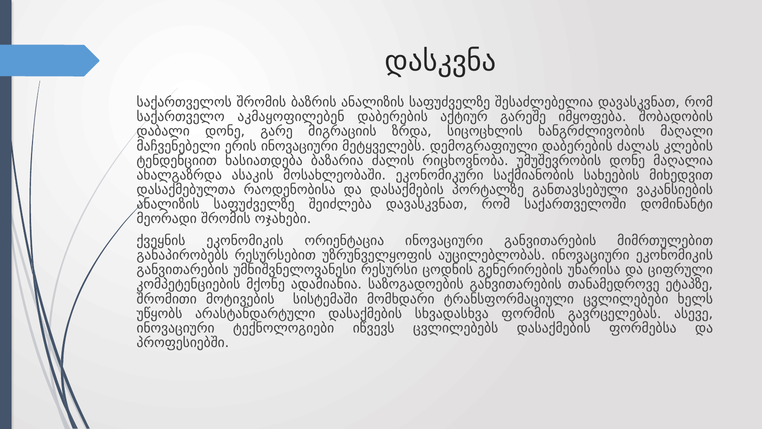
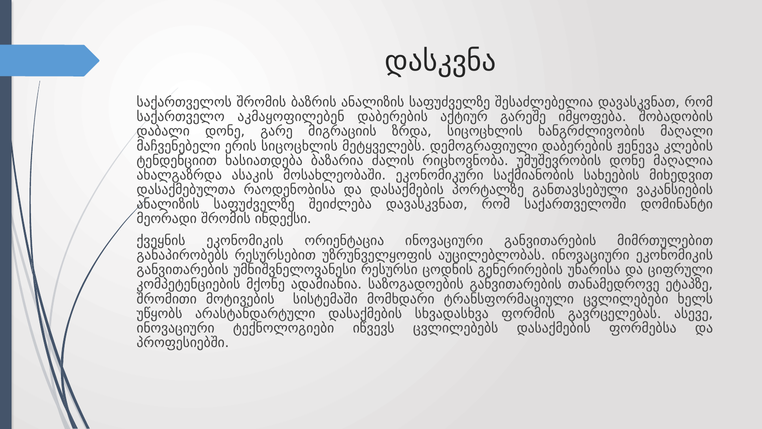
ერის ინოვაციური: ინოვაციური -> სიცოცხლის
ძალას: ძალას -> ჟენევა
ოჯახები: ოჯახები -> ინდექსი
